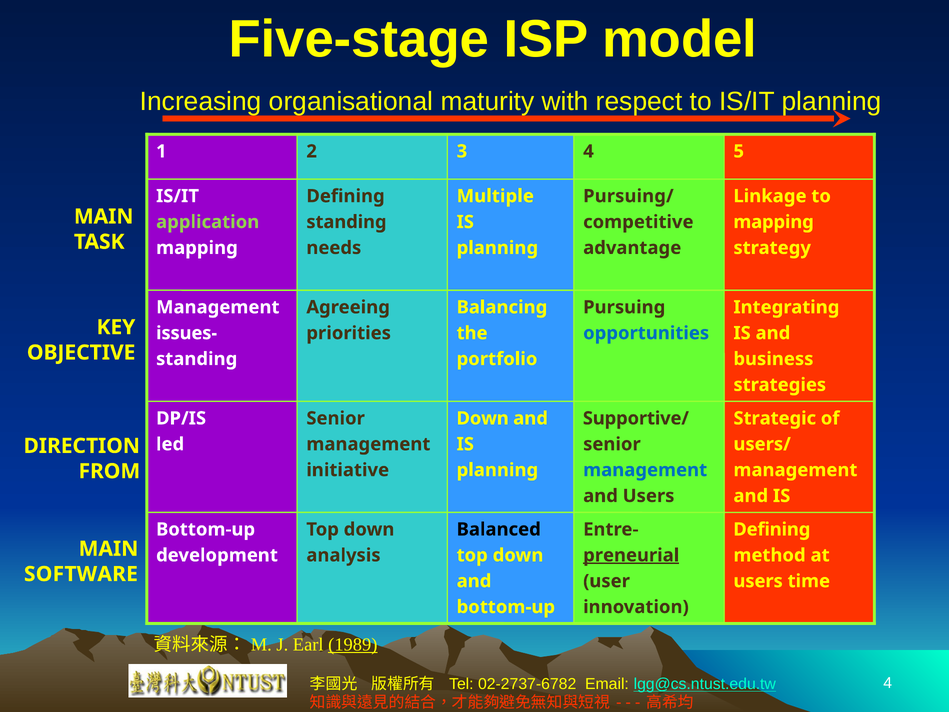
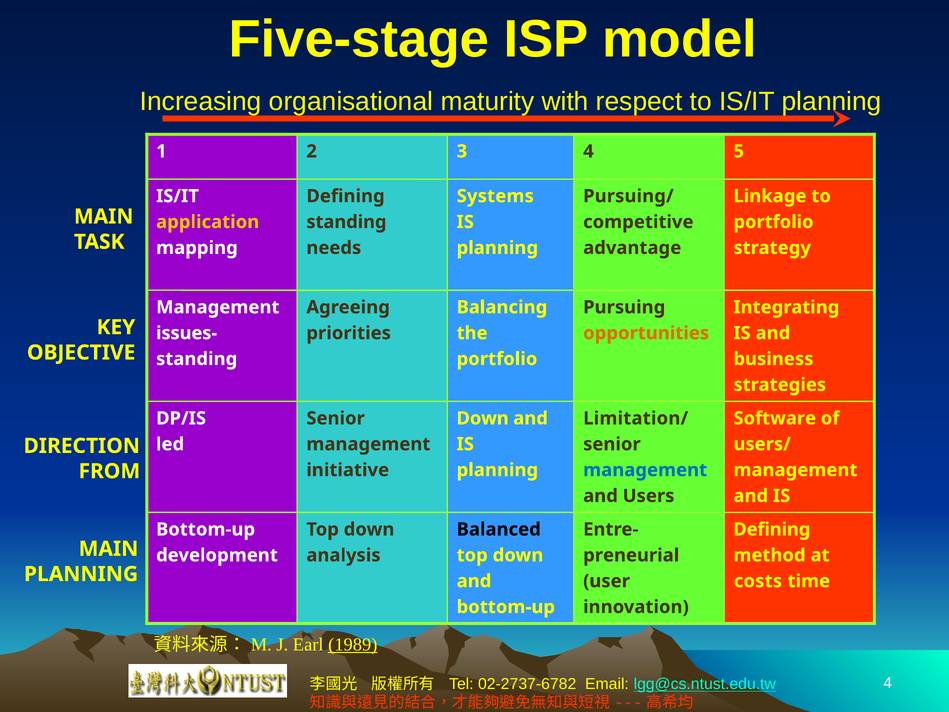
Multiple: Multiple -> Systems
application colour: light green -> yellow
mapping at (774, 222): mapping -> portfolio
opportunities colour: blue -> orange
Supportive/: Supportive/ -> Limitation/
Strategic: Strategic -> Software
preneurial underline: present -> none
SOFTWARE at (81, 574): SOFTWARE -> PLANNING
users at (758, 581): users -> costs
